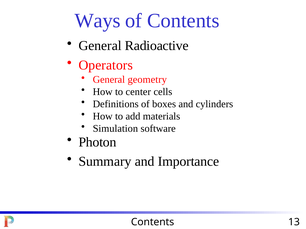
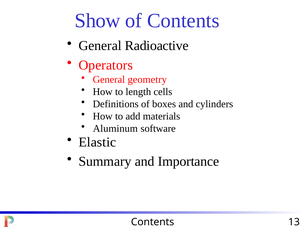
Ways: Ways -> Show
center: center -> length
Simulation: Simulation -> Aluminum
Photon: Photon -> Elastic
